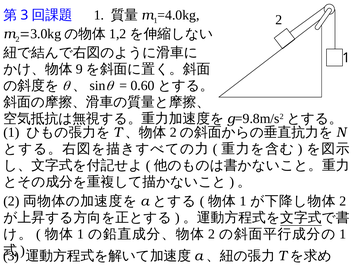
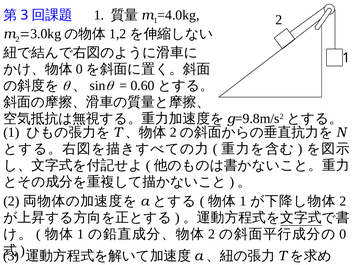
9 at (79, 69): 9 -> 0
1 at (343, 234): 1 -> 0
